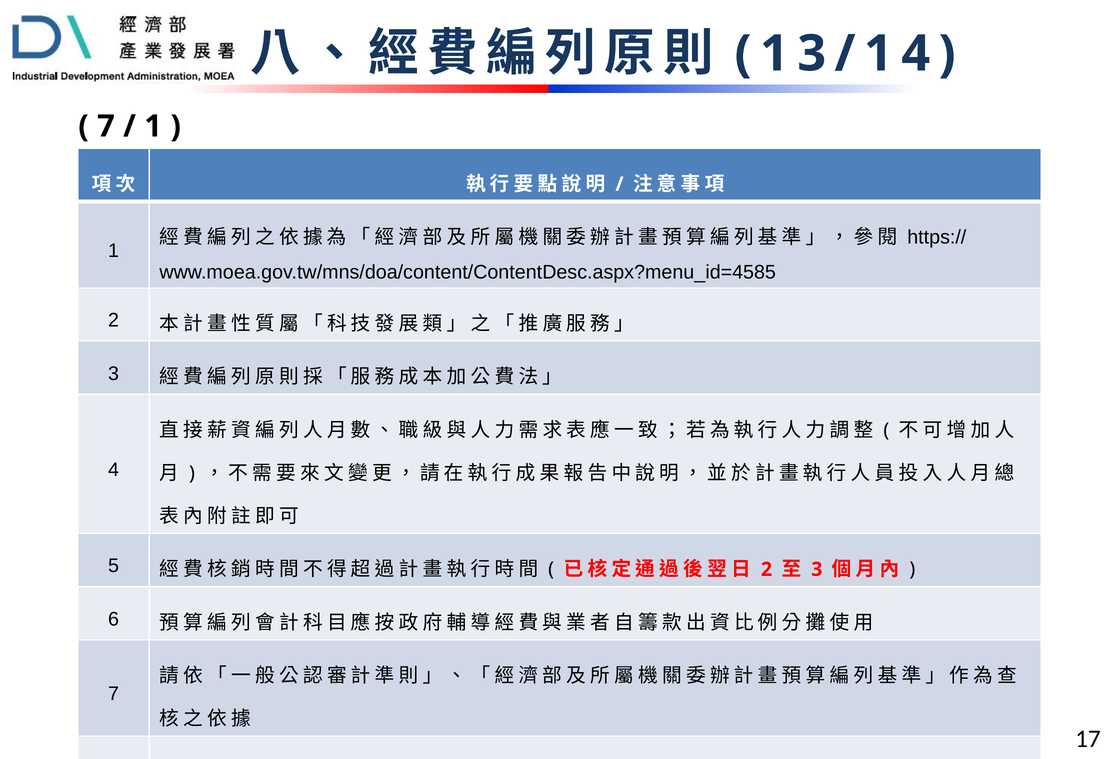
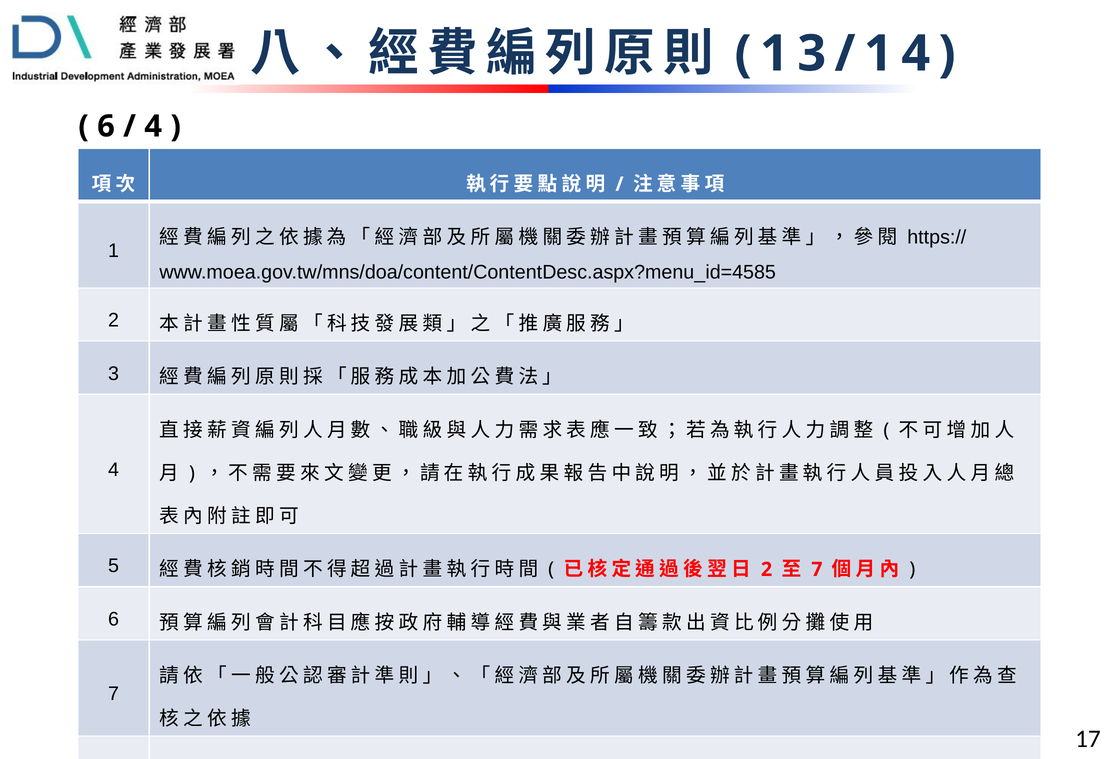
7 at (106, 126): 7 -> 6
1 at (153, 126): 1 -> 4
3 at (817, 569): 3 -> 7
